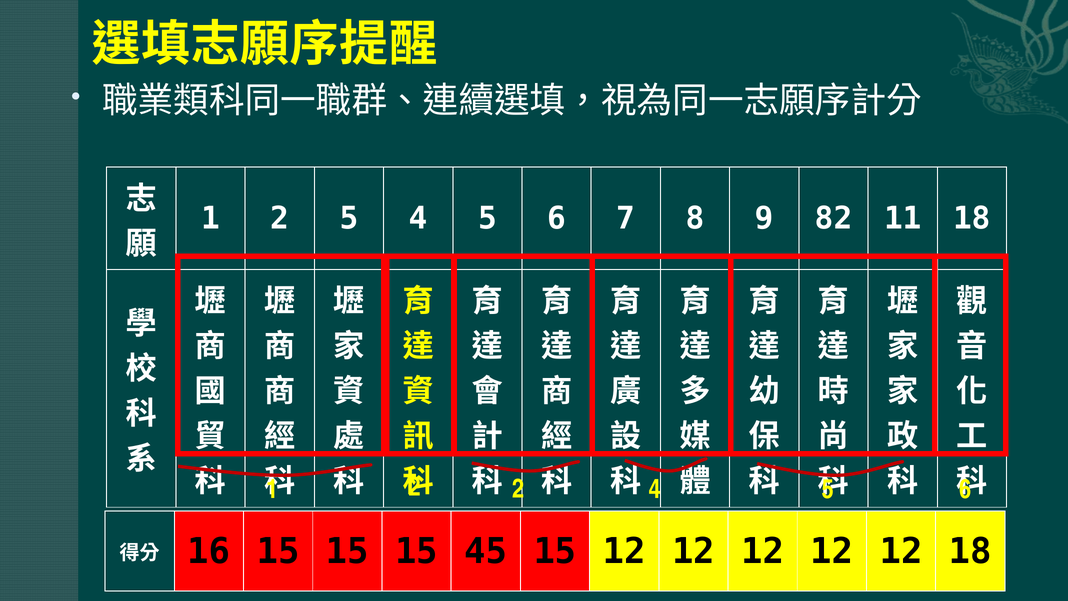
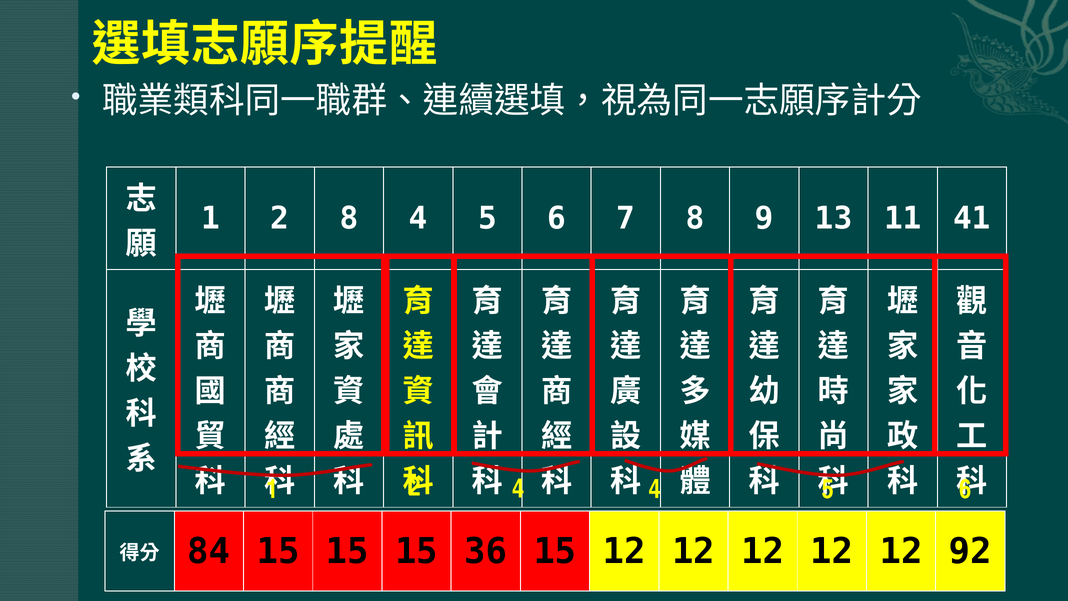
2 5: 5 -> 8
82: 82 -> 13
11 18: 18 -> 41
2 at (518, 489): 2 -> 4
16: 16 -> 84
45: 45 -> 36
12 18: 18 -> 92
